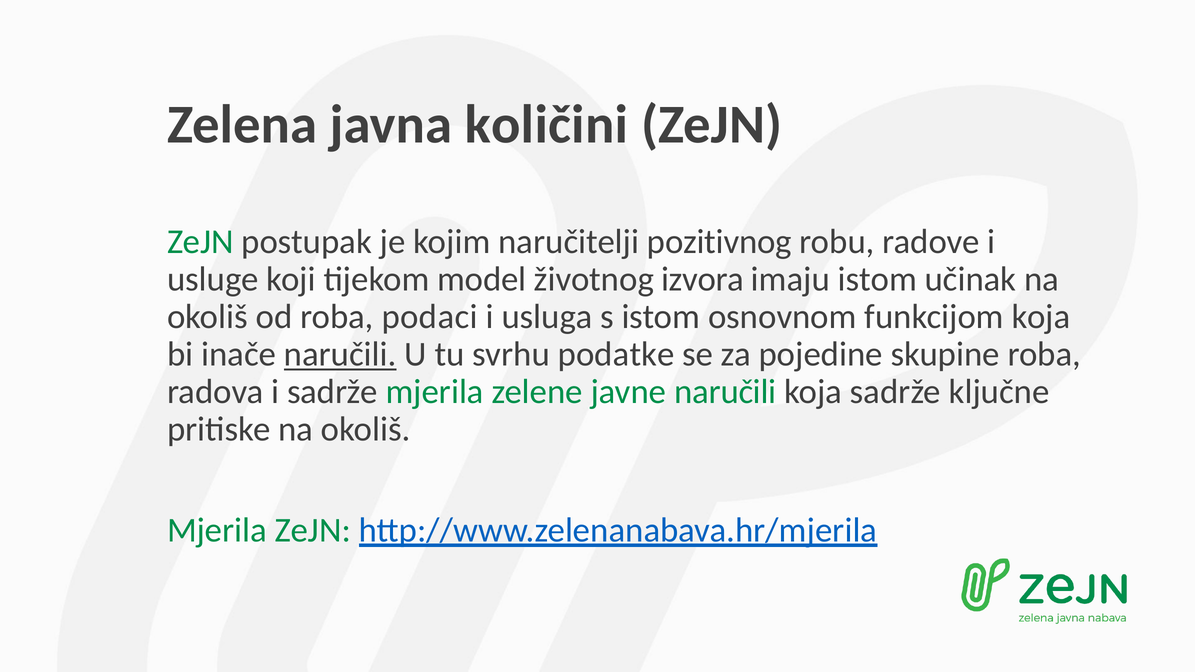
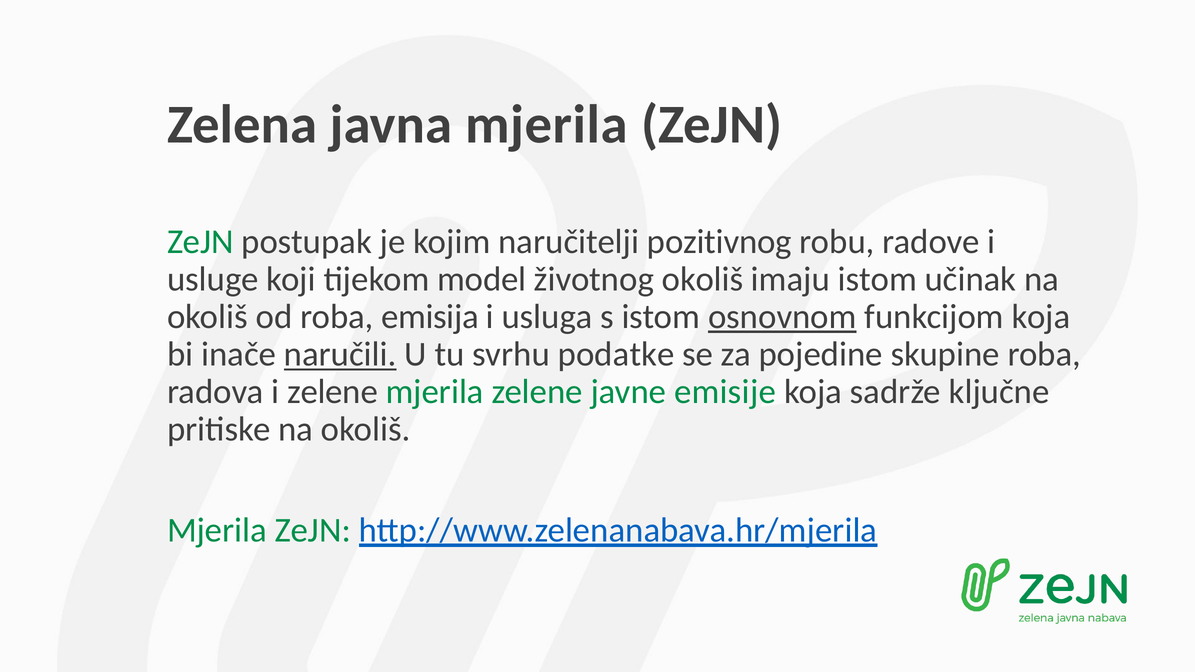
javna količini: količini -> mjerila
životnog izvora: izvora -> okoliš
podaci: podaci -> emisija
osnovnom underline: none -> present
i sadrže: sadrže -> zelene
javne naručili: naručili -> emisije
